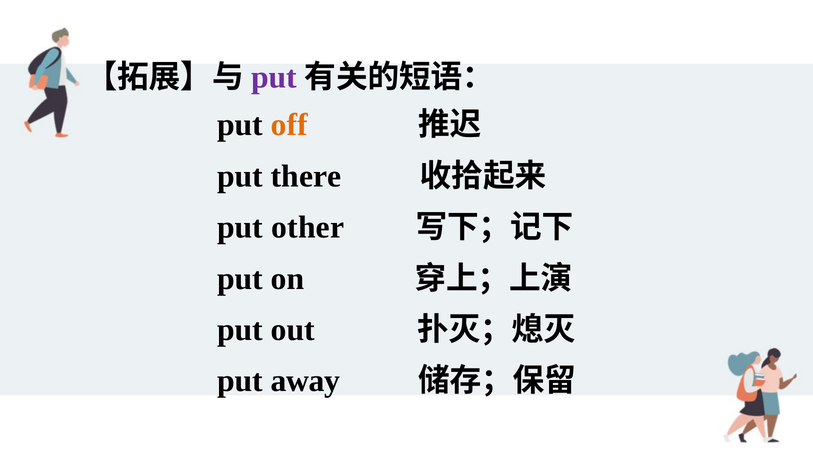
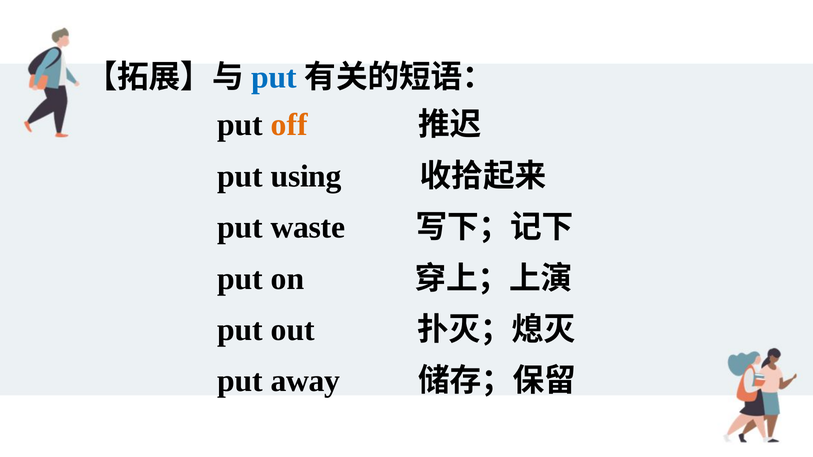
put at (274, 77) colour: purple -> blue
there: there -> using
other: other -> waste
